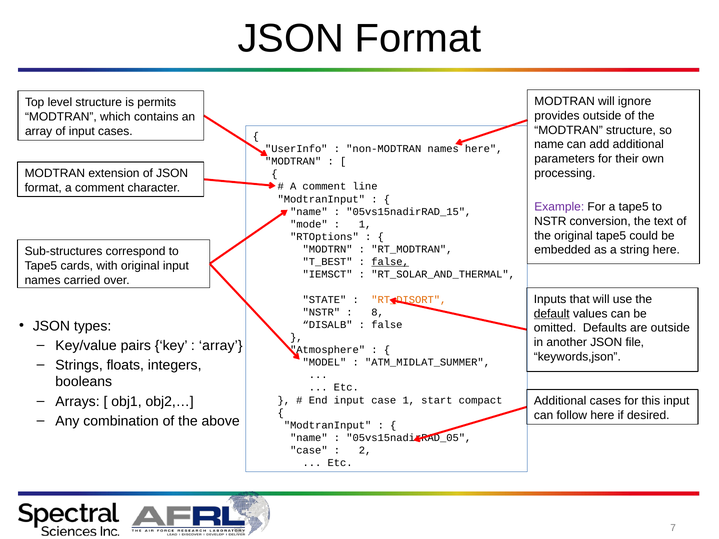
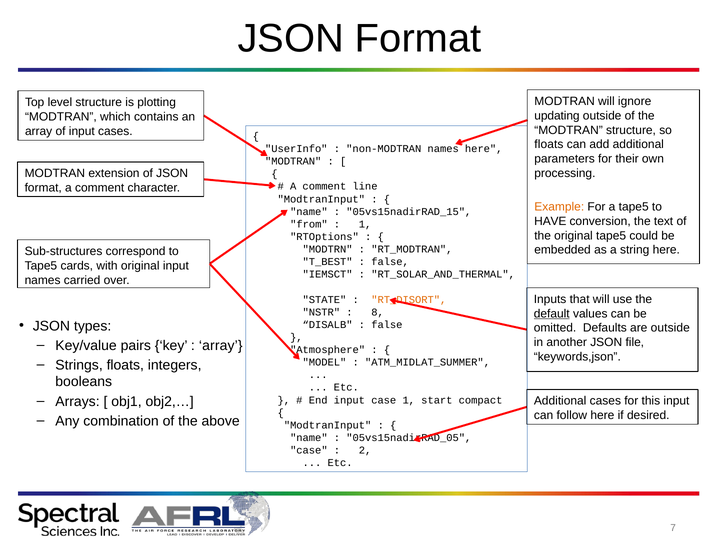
permits: permits -> plotting
provides: provides -> updating
name at (549, 145): name -> floats
Example colour: purple -> orange
NSTR at (550, 221): NSTR -> HAVE
mode: mode -> from
false at (390, 262) underline: present -> none
